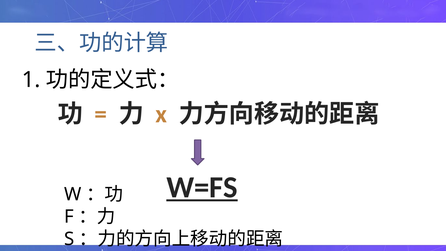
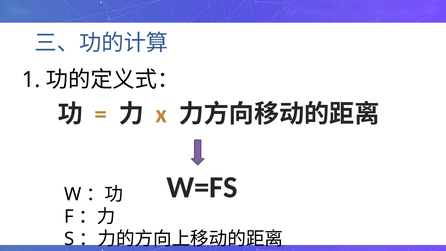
W=FS underline: present -> none
